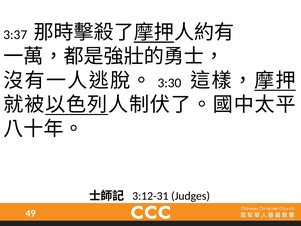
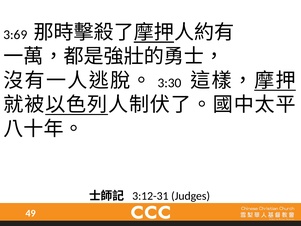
3:37: 3:37 -> 3:69
